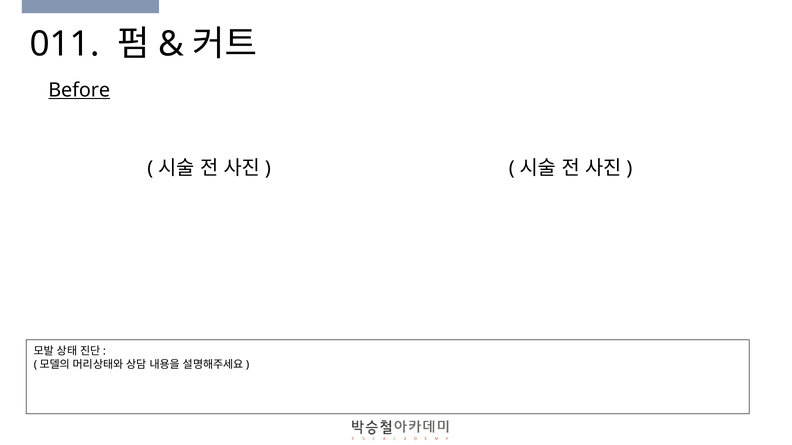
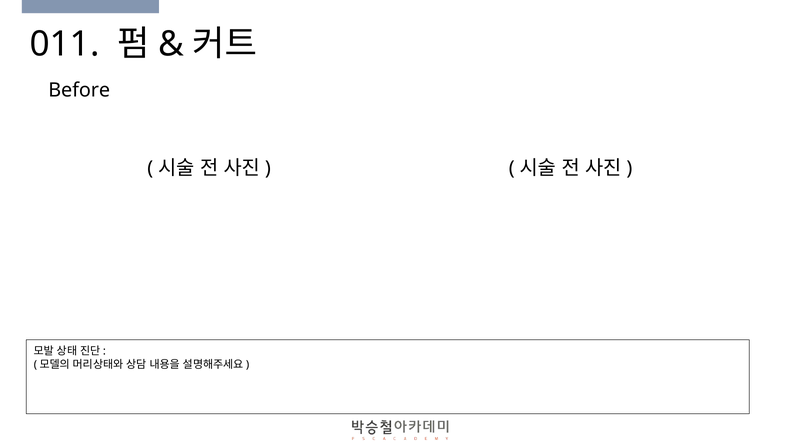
Before underline: present -> none
